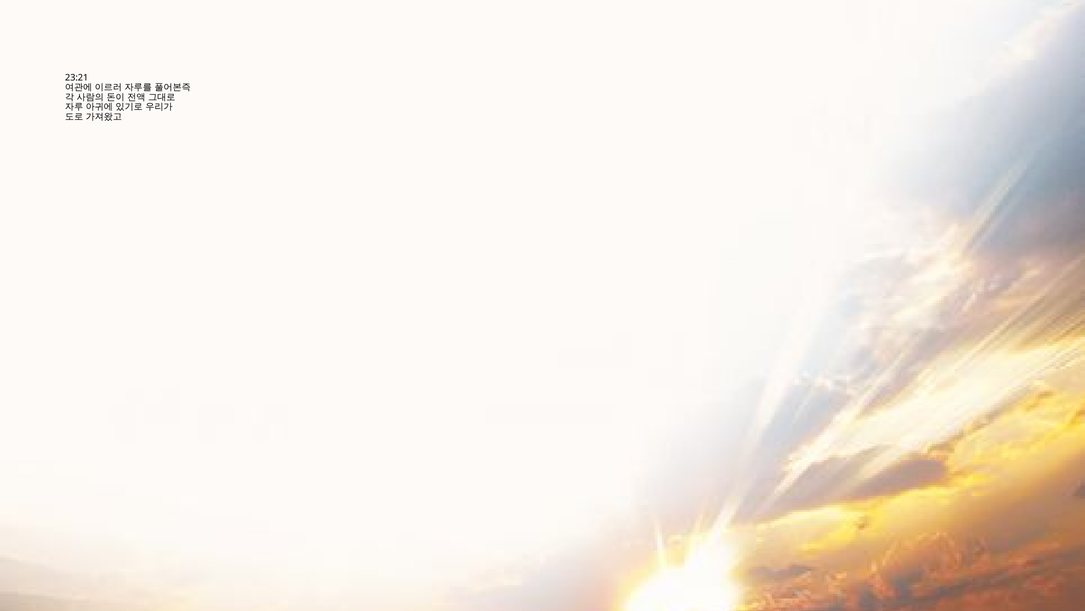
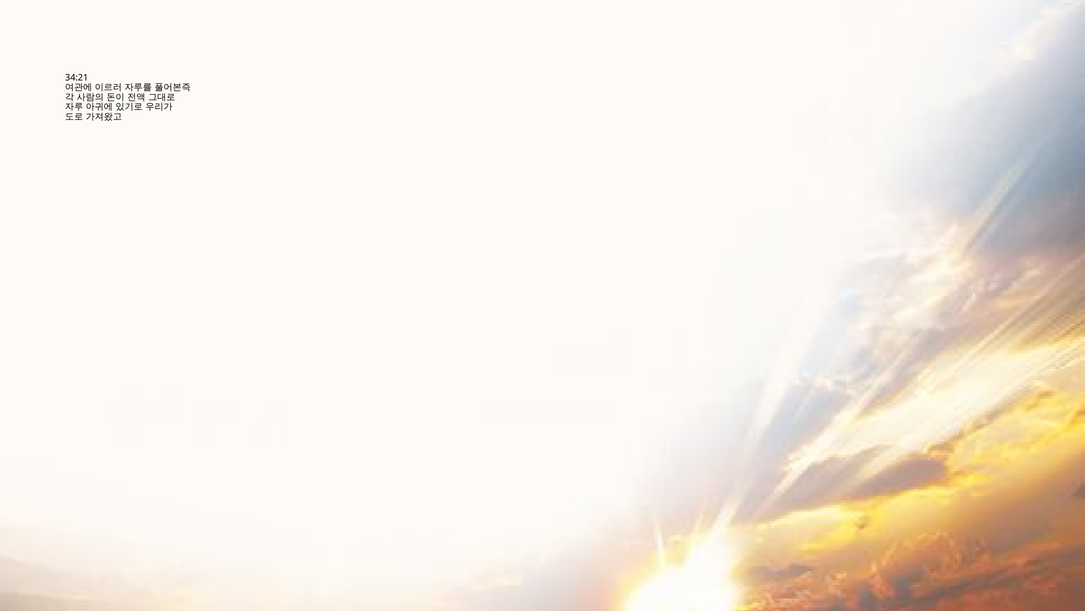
23:21: 23:21 -> 34:21
